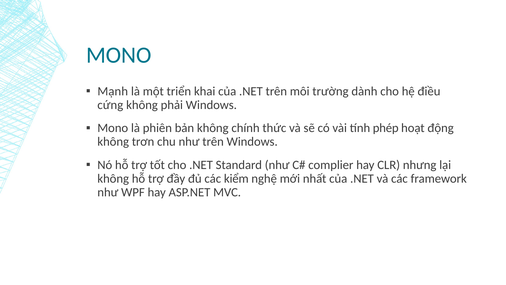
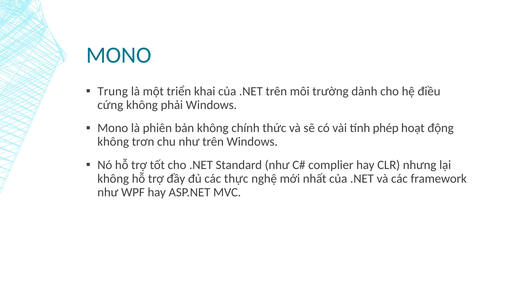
Mạnh: Mạnh -> Trung
kiểm: kiểm -> thực
